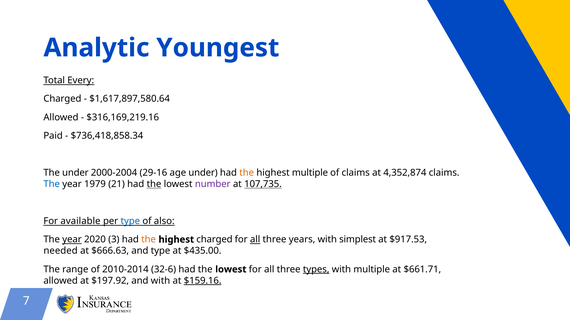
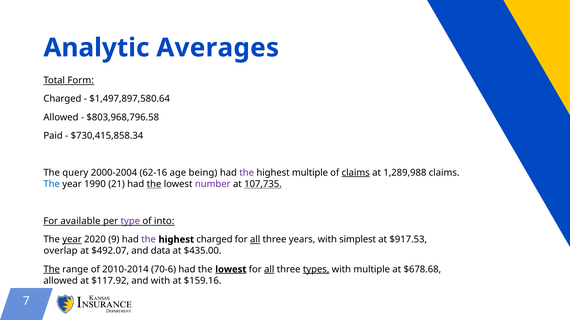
Youngest: Youngest -> Averages
Every: Every -> Form
$1,617,897,580.64: $1,617,897,580.64 -> $1,497,897,580.64
$316,169,219.16: $316,169,219.16 -> $803,968,796.58
$736,418,858.34: $736,418,858.34 -> $730,415,858.34
The under: under -> query
29-16: 29-16 -> 62-16
age under: under -> being
the at (247, 173) colour: orange -> purple
claims at (356, 173) underline: none -> present
4,352,874: 4,352,874 -> 1,289,988
1979: 1979 -> 1990
type at (130, 221) colour: blue -> purple
also: also -> into
3: 3 -> 9
the at (149, 240) colour: orange -> purple
needed: needed -> overlap
$666.63: $666.63 -> $492.07
and type: type -> data
The at (52, 270) underline: none -> present
32-6: 32-6 -> 70-6
lowest at (231, 270) underline: none -> present
all at (269, 270) underline: none -> present
$661.71: $661.71 -> $678.68
$197.92: $197.92 -> $117.92
$159.16 underline: present -> none
